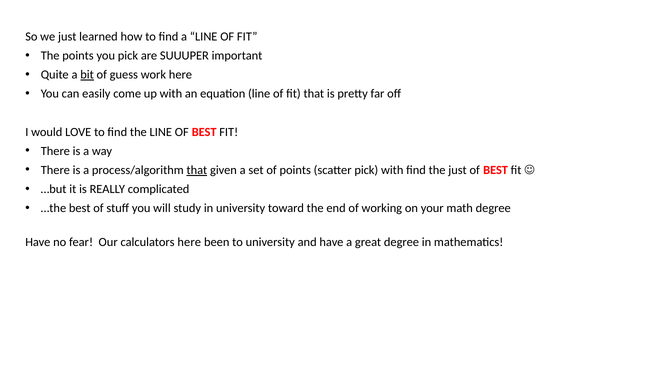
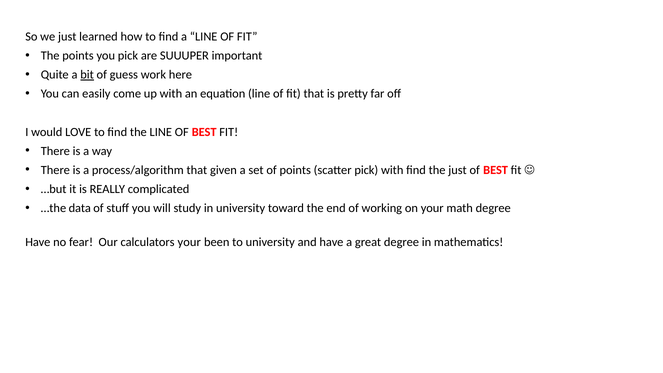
that at (197, 170) underline: present -> none
…the best: best -> data
calculators here: here -> your
